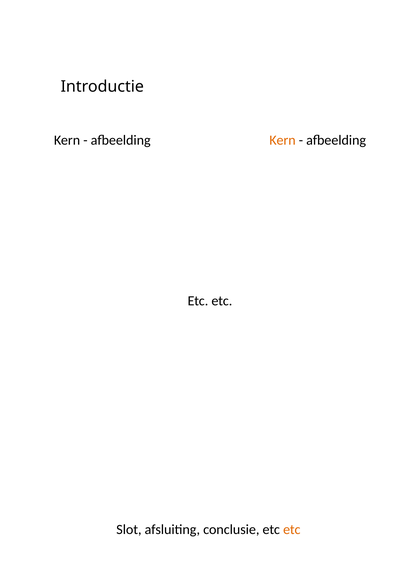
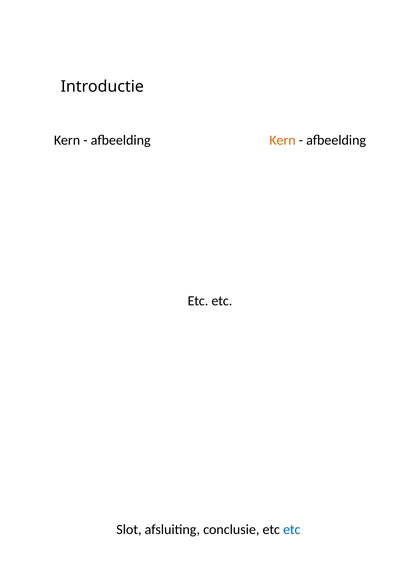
etc at (292, 529) colour: orange -> blue
